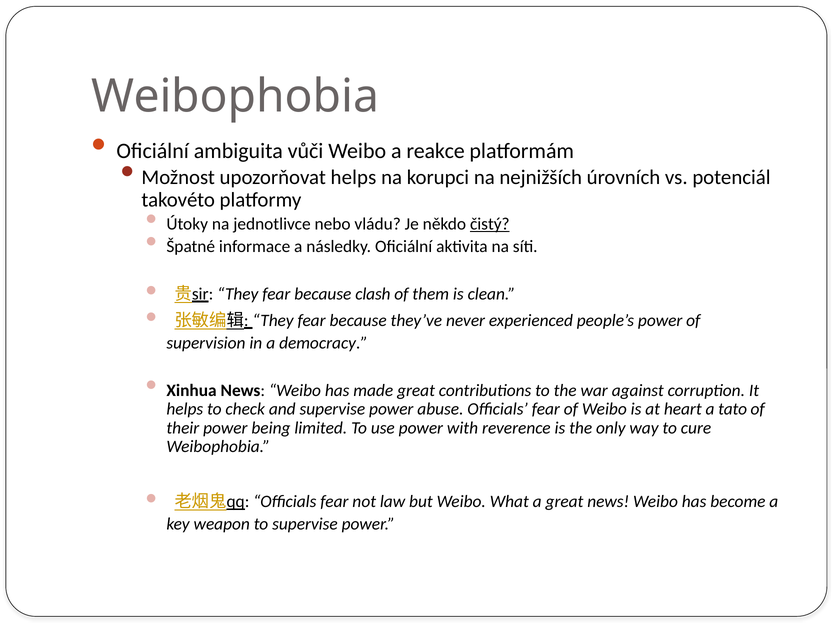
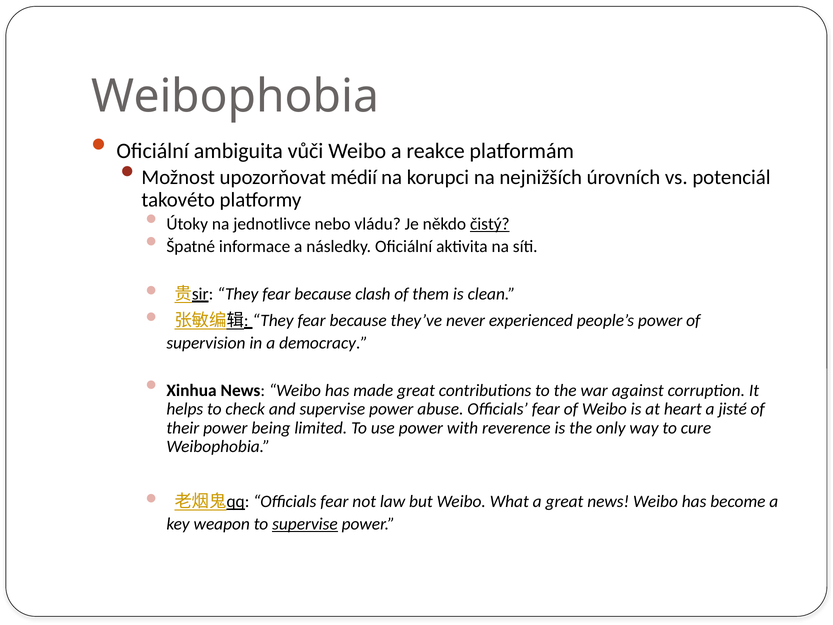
upozorňovat helps: helps -> médií
tato: tato -> jisté
supervise at (305, 524) underline: none -> present
